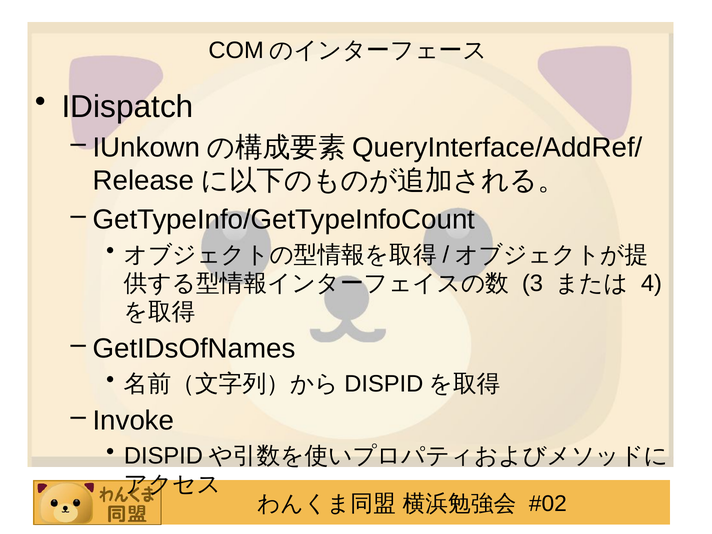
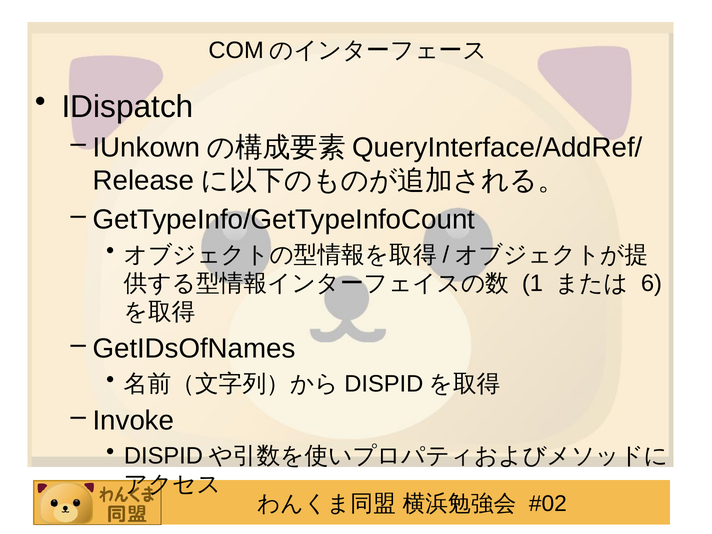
3: 3 -> 1
4: 4 -> 6
